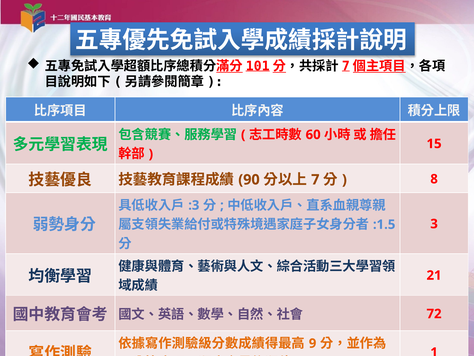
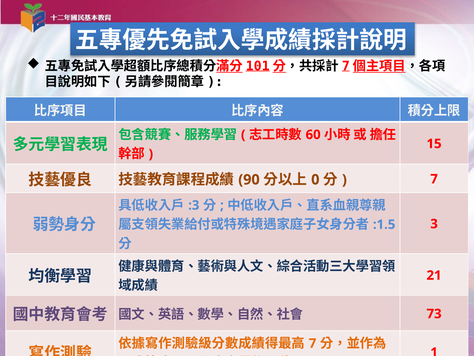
7: 7 -> 0
8 at (434, 179): 8 -> 7
72: 72 -> 73
9 at (313, 343): 9 -> 7
